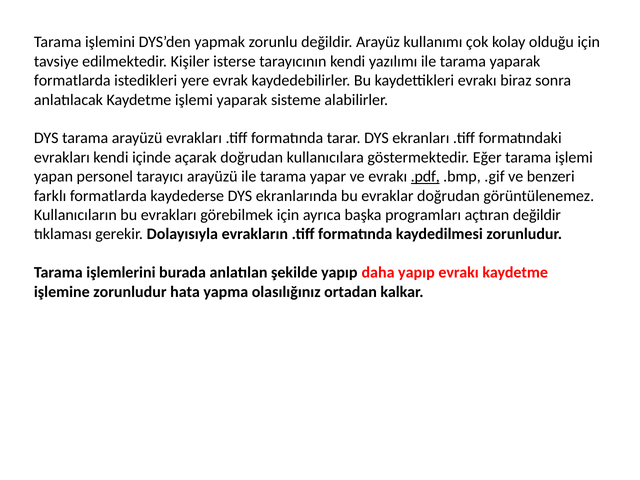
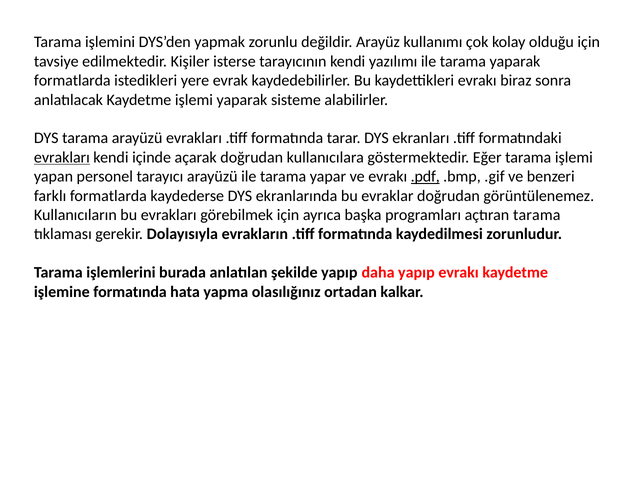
evrakları at (62, 157) underline: none -> present
açtıran değildir: değildir -> tarama
işlemine zorunludur: zorunludur -> formatında
